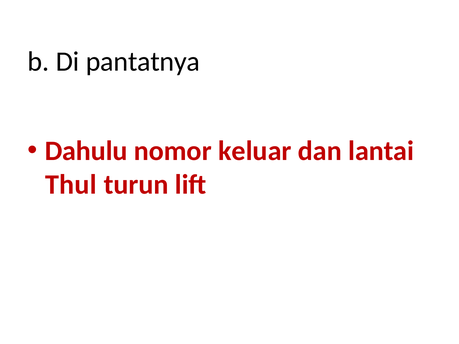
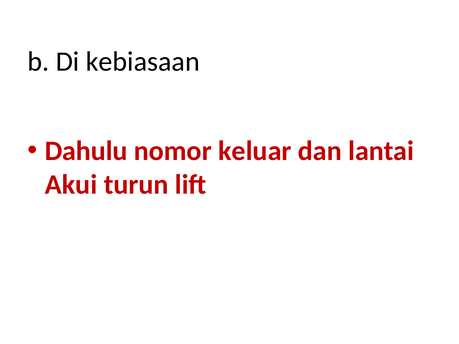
pantatnya: pantatnya -> kebiasaan
Thul: Thul -> Akui
